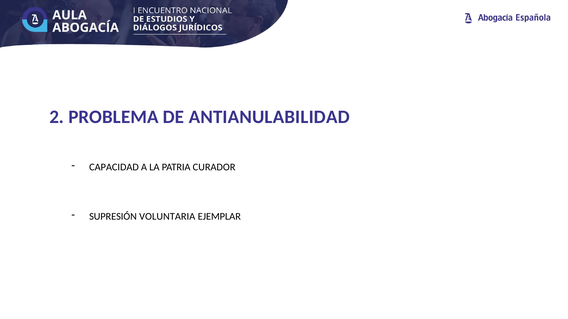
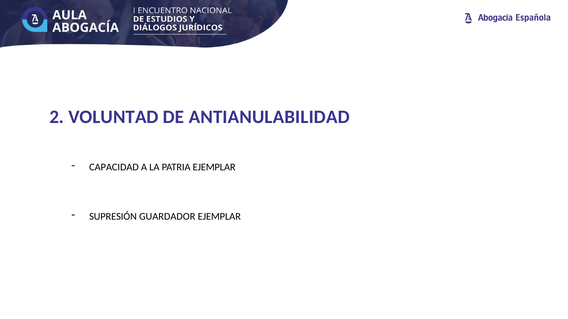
PROBLEMA: PROBLEMA -> VOLUNTAD
PATRIA CURADOR: CURADOR -> EJEMPLAR
VOLUNTARIA: VOLUNTARIA -> GUARDADOR
